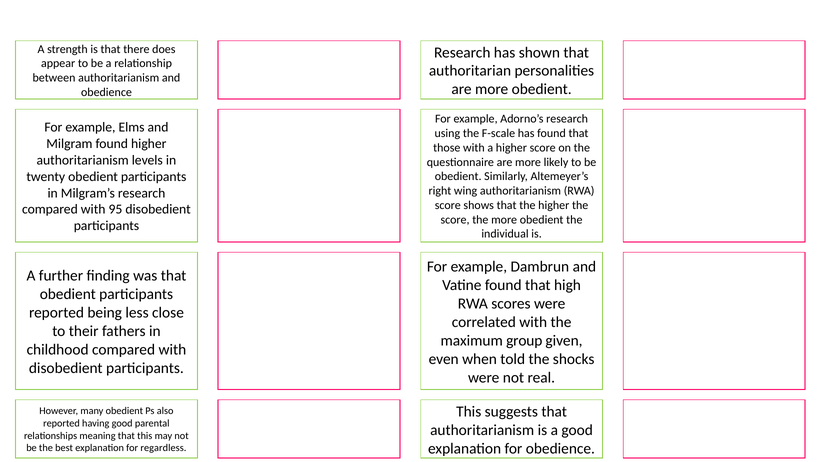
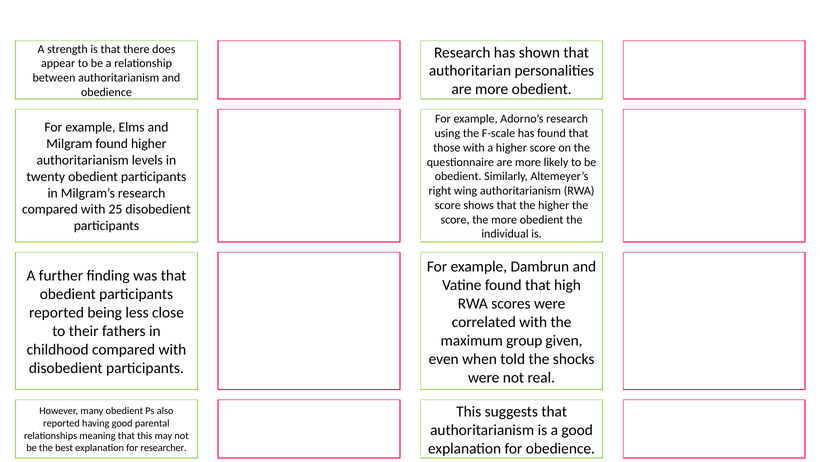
95: 95 -> 25
regardless: regardless -> researcher
